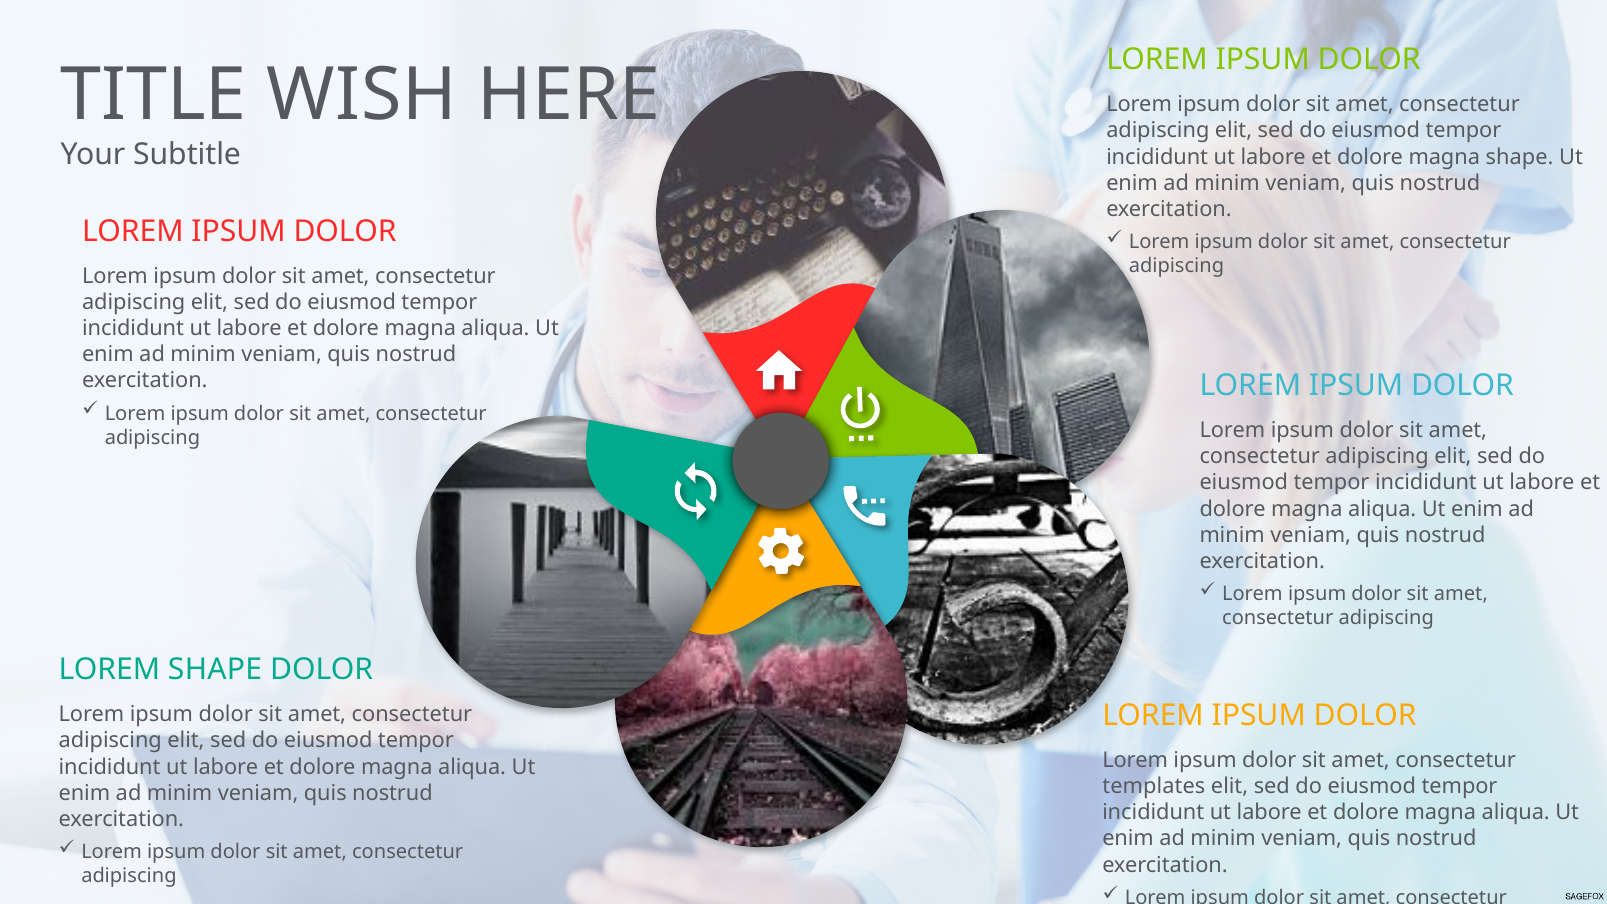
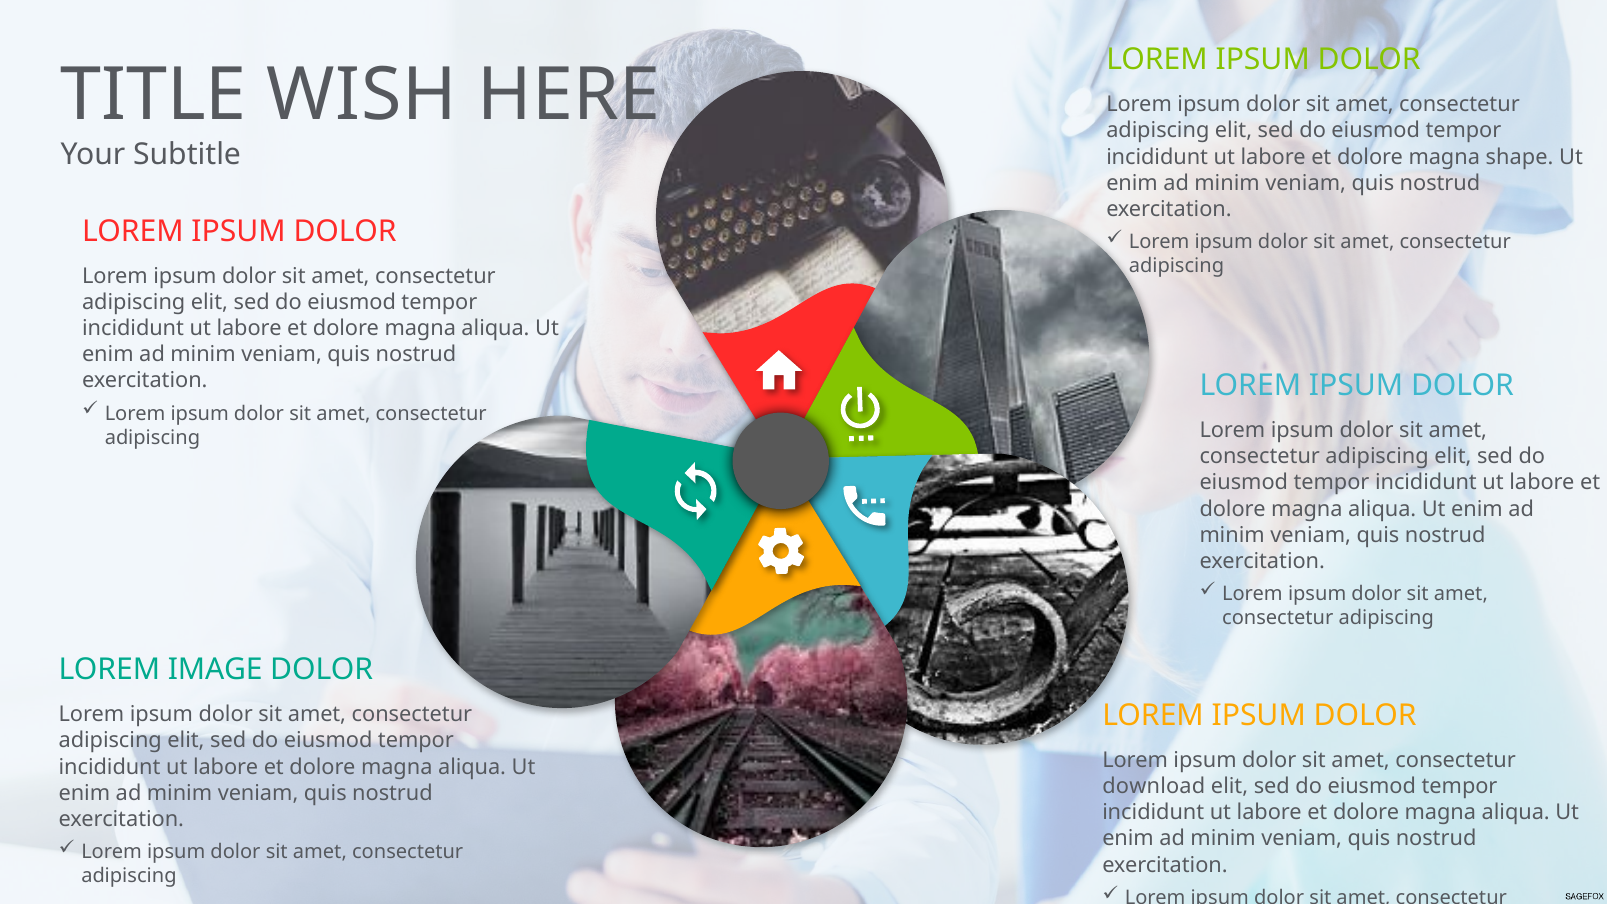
LOREM SHAPE: SHAPE -> IMAGE
templates: templates -> download
